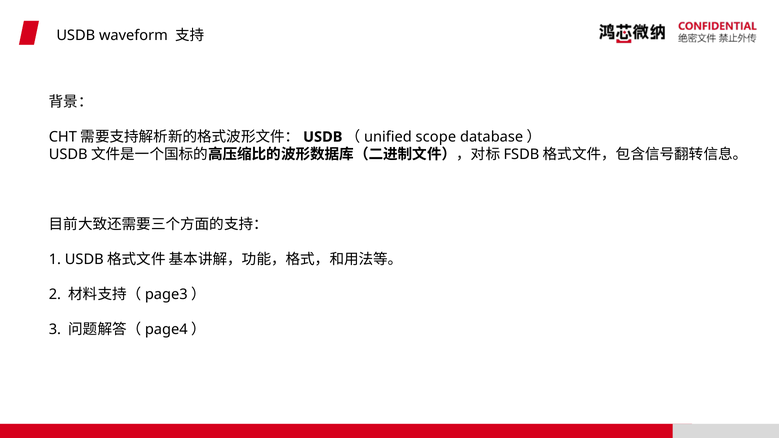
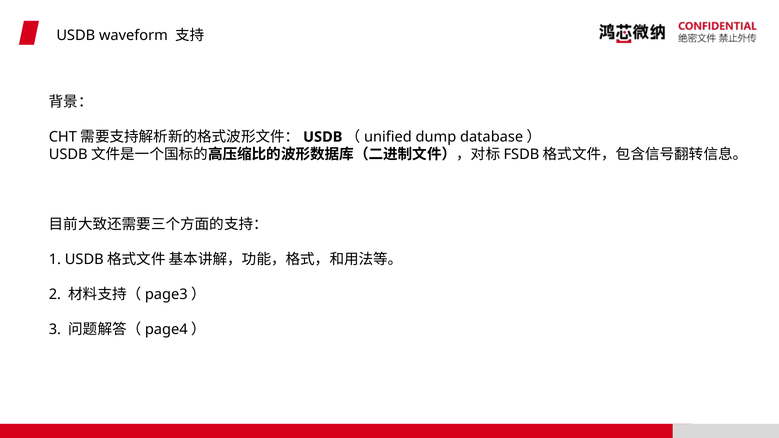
scope: scope -> dump
